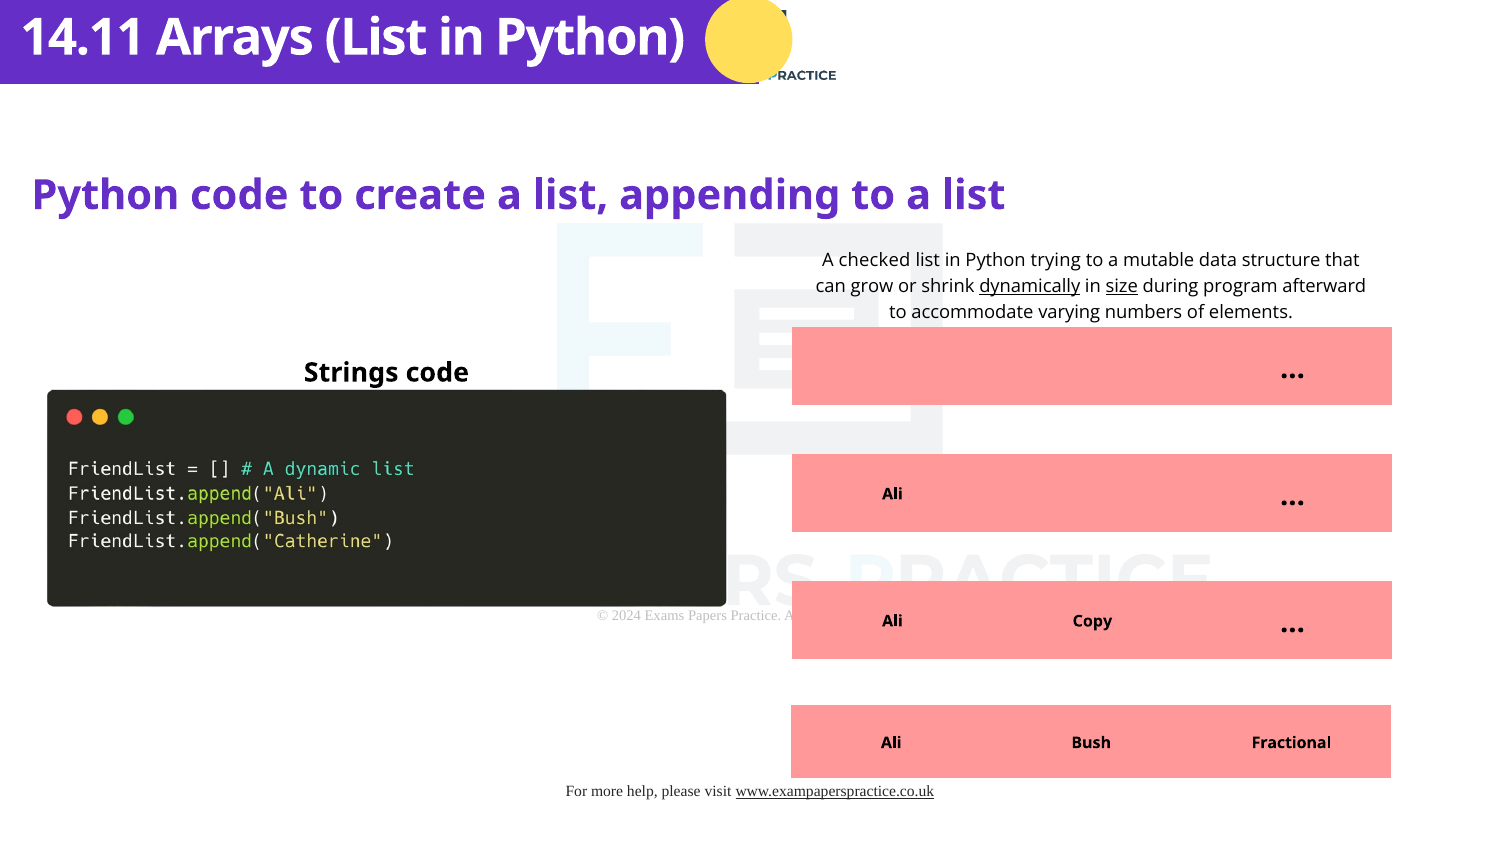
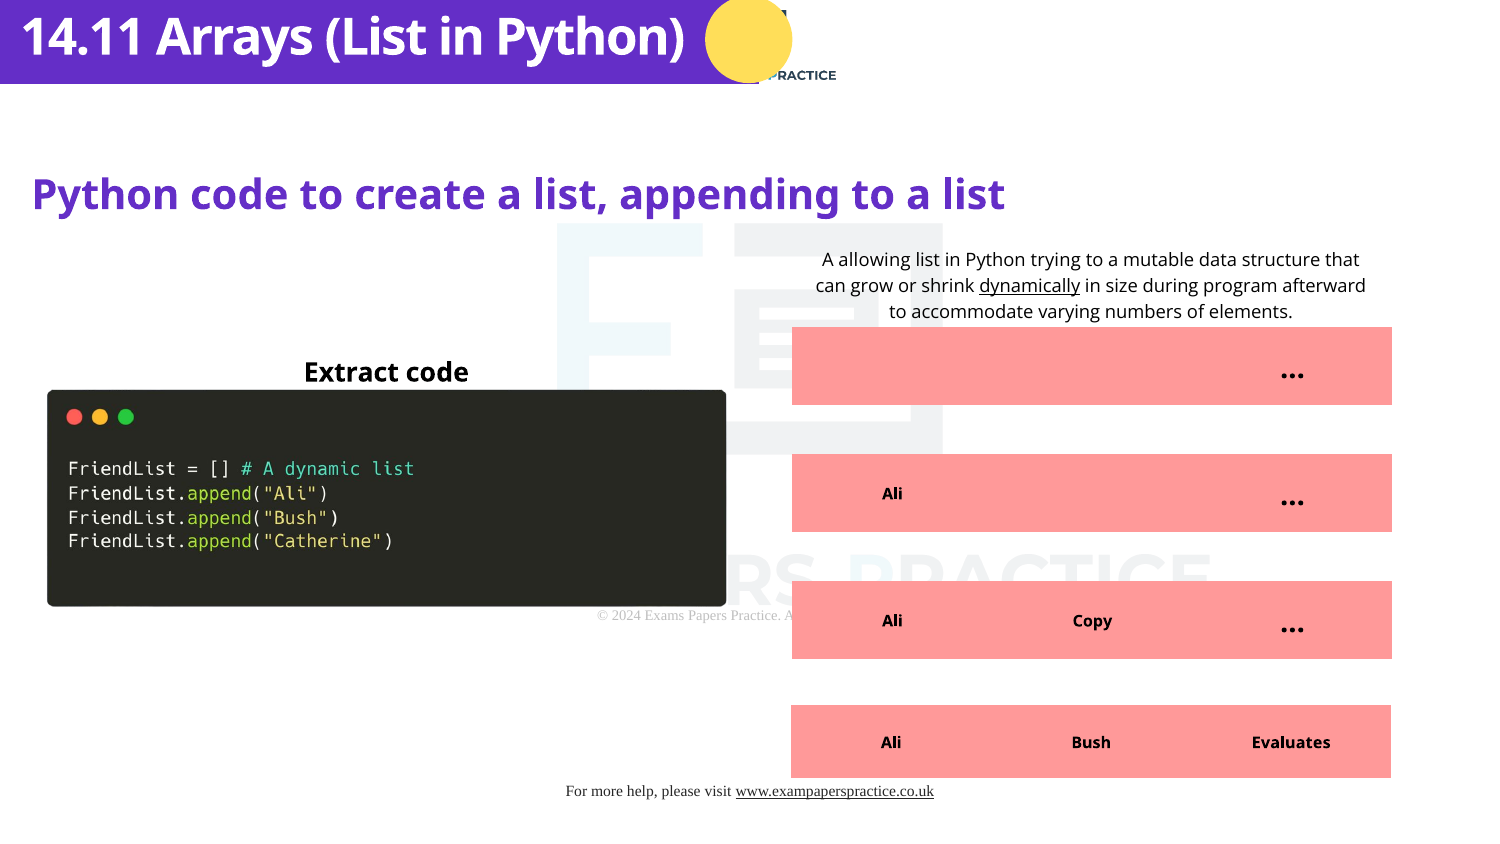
checked: checked -> allowing
size underline: present -> none
Strings: Strings -> Extract
Fractional: Fractional -> Evaluates
